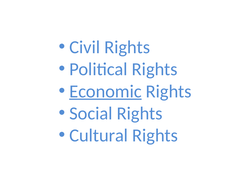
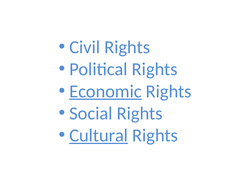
Cultural underline: none -> present
